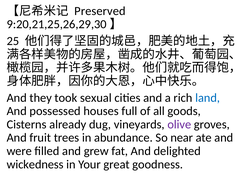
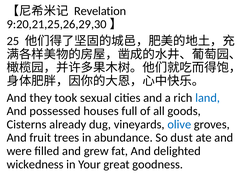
Preserved: Preserved -> Revelation
olive colour: purple -> blue
near: near -> dust
